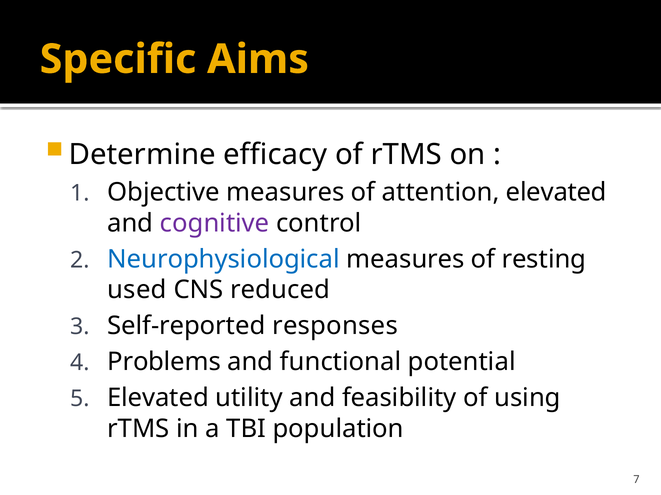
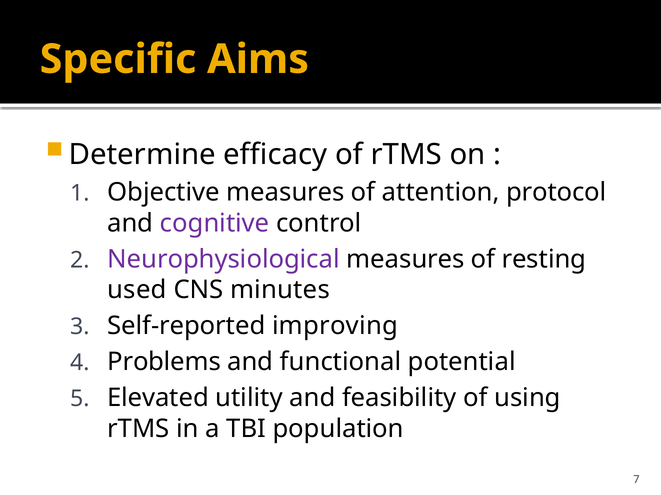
attention elevated: elevated -> protocol
Neurophysiological colour: blue -> purple
reduced: reduced -> minutes
responses: responses -> improving
